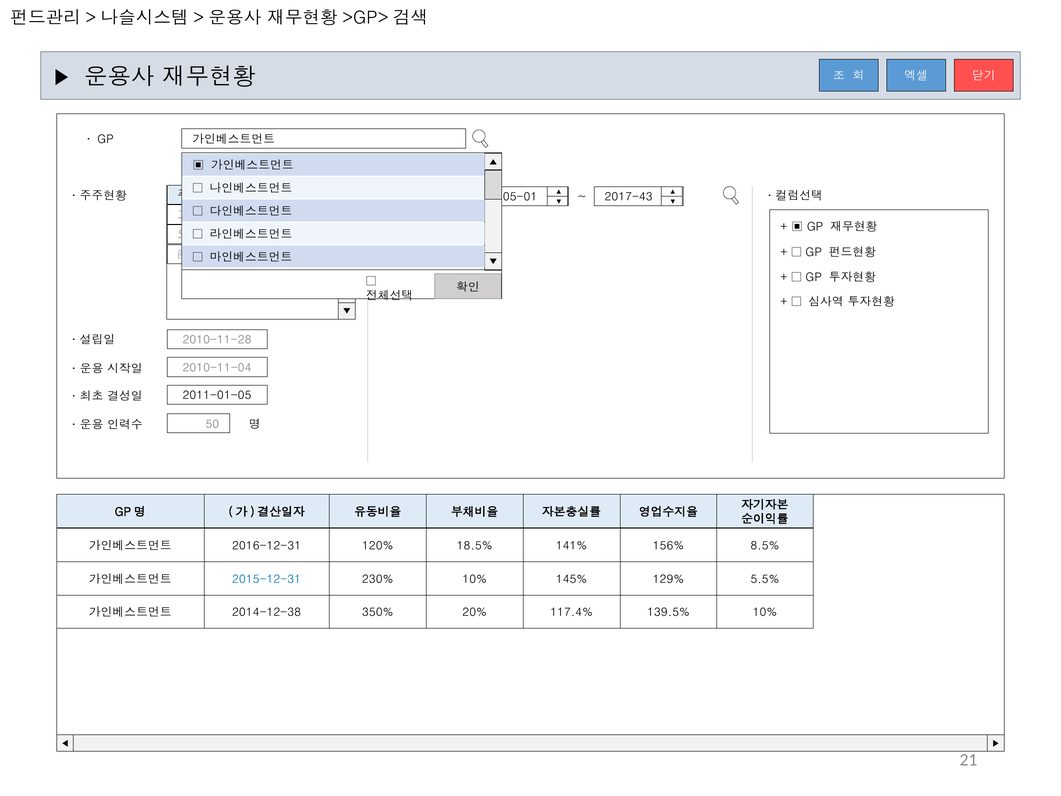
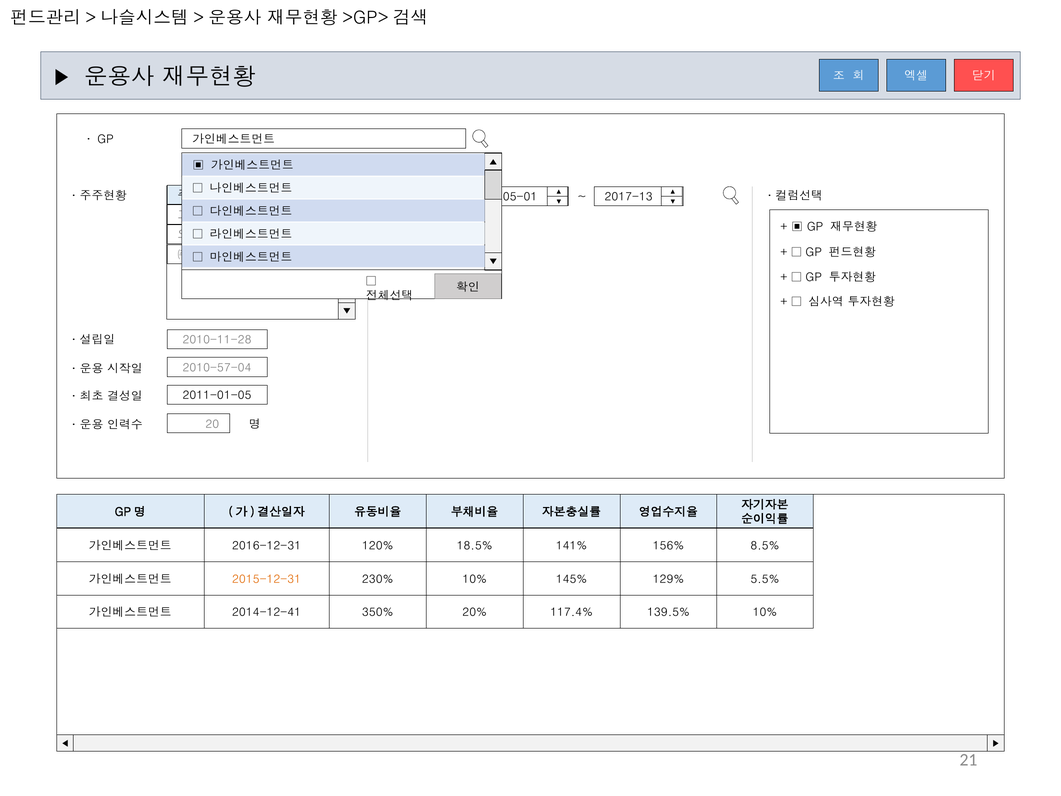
2017-43: 2017-43 -> 2017-13
2010-11-04: 2010-11-04 -> 2010-57-04
50: 50 -> 20
2015-12-31 colour: blue -> orange
2014-12-38: 2014-12-38 -> 2014-12-41
